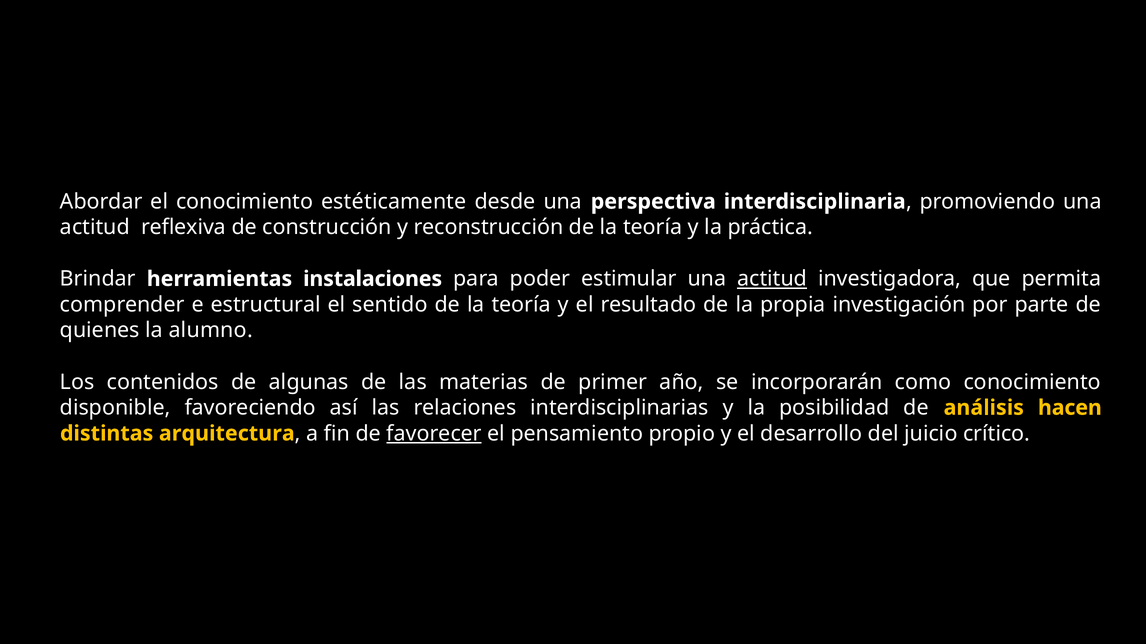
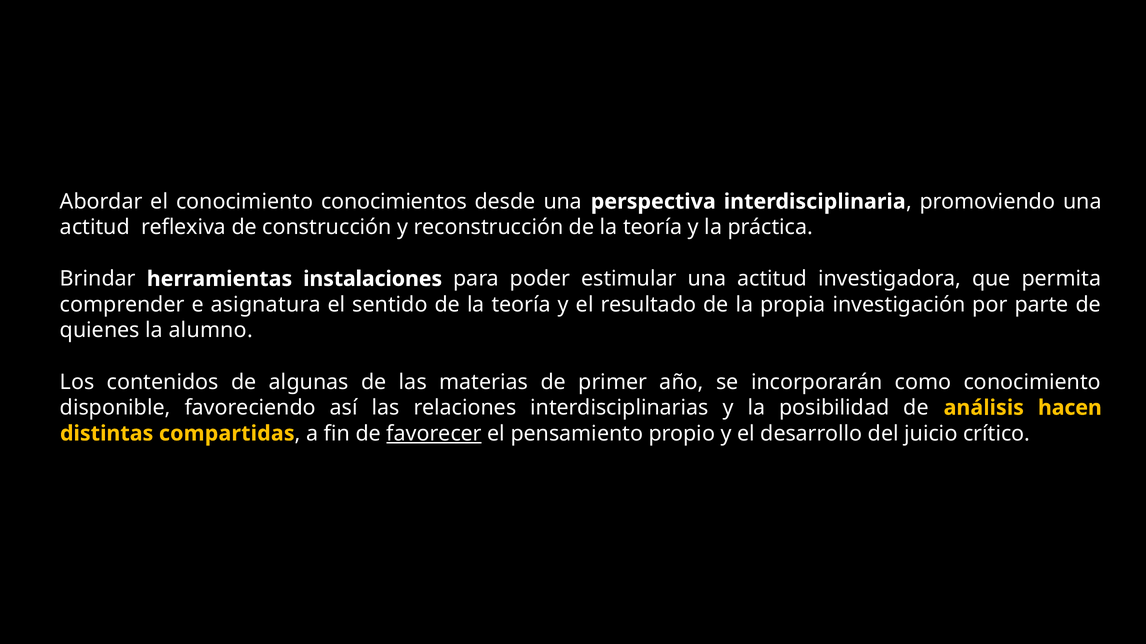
estéticamente: estéticamente -> conocimientos
actitud at (772, 279) underline: present -> none
estructural: estructural -> asignatura
arquitectura: arquitectura -> compartidas
